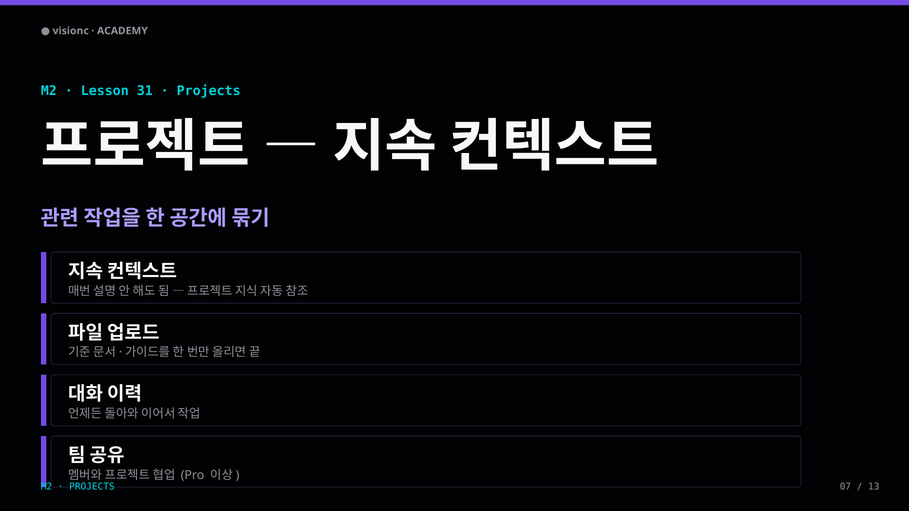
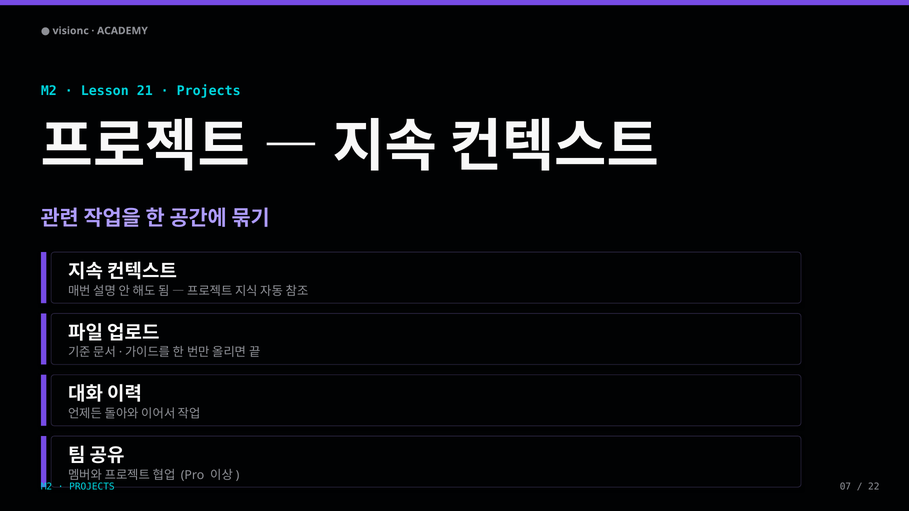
31: 31 -> 21
13: 13 -> 22
